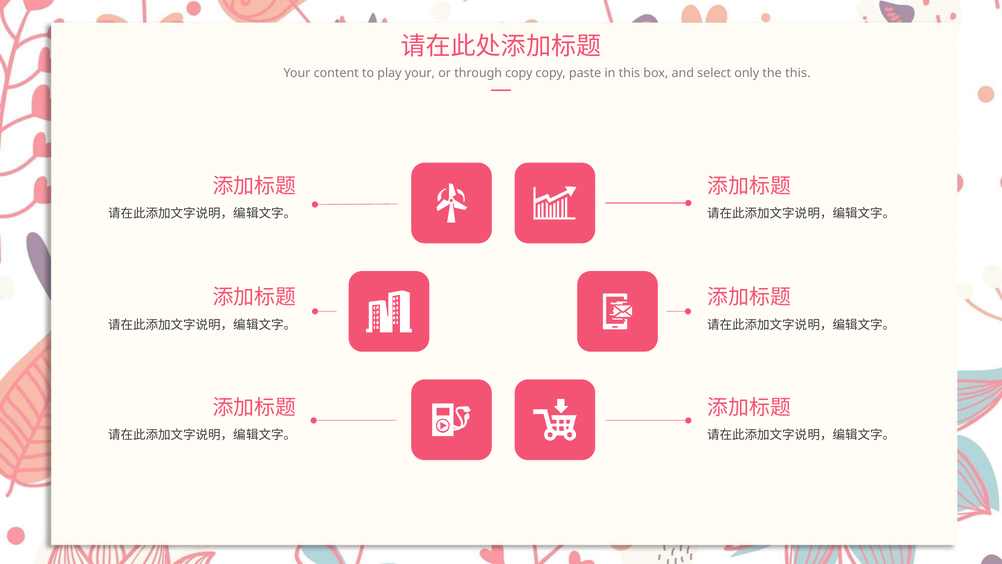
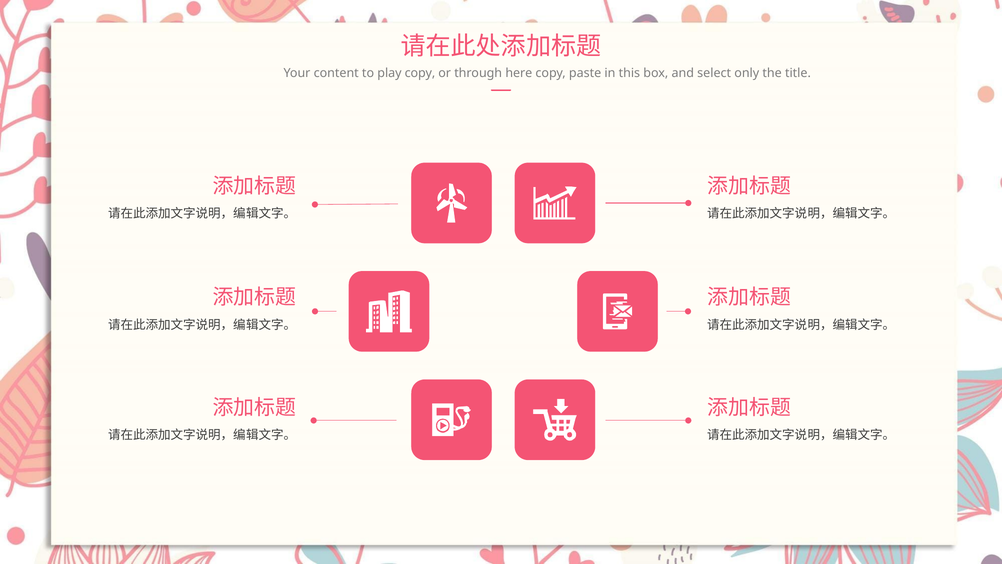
play your: your -> copy
through copy: copy -> here
the this: this -> title
